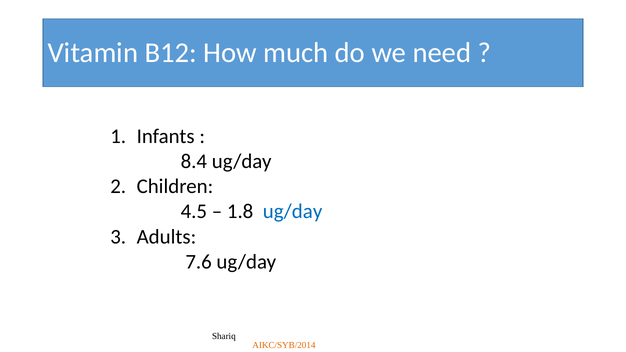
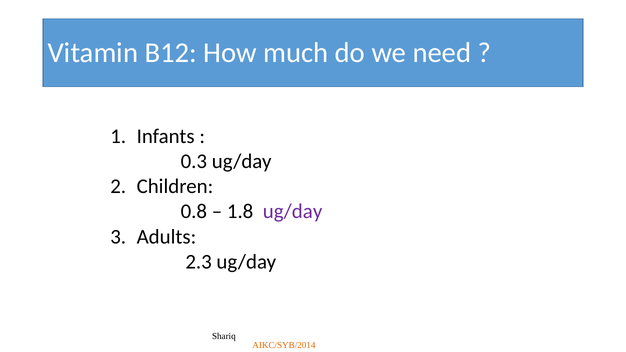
8.4: 8.4 -> 0.3
4.5: 4.5 -> 0.8
ug/day at (293, 212) colour: blue -> purple
7.6: 7.6 -> 2.3
